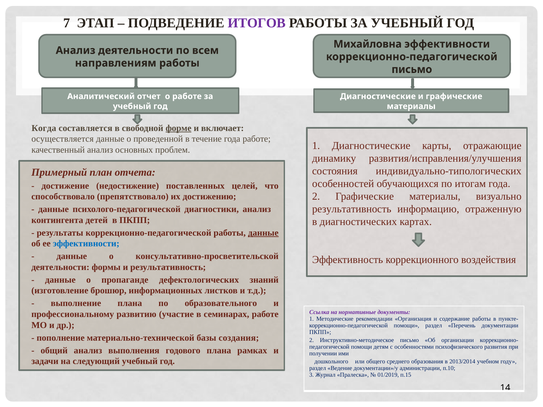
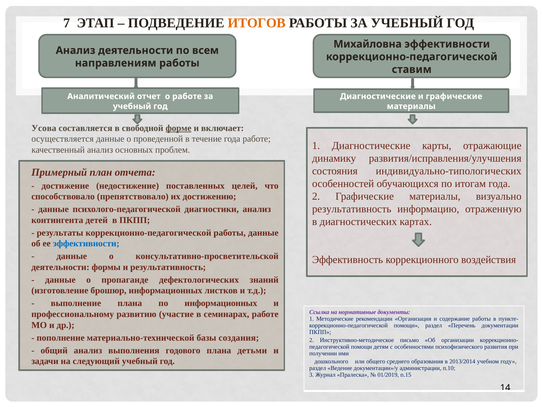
ИТОГОВ colour: purple -> orange
письмо at (412, 69): письмо -> ставим
Когда: Когда -> Усова
данные at (263, 233) underline: present -> none
по образовательного: образовательного -> информационных
рамках: рамках -> детьми
